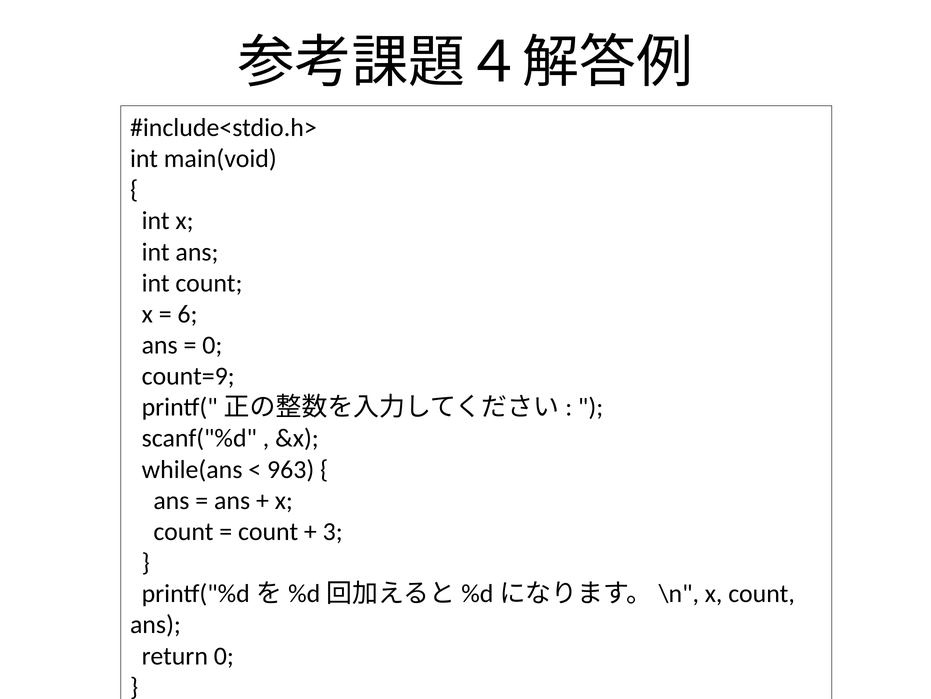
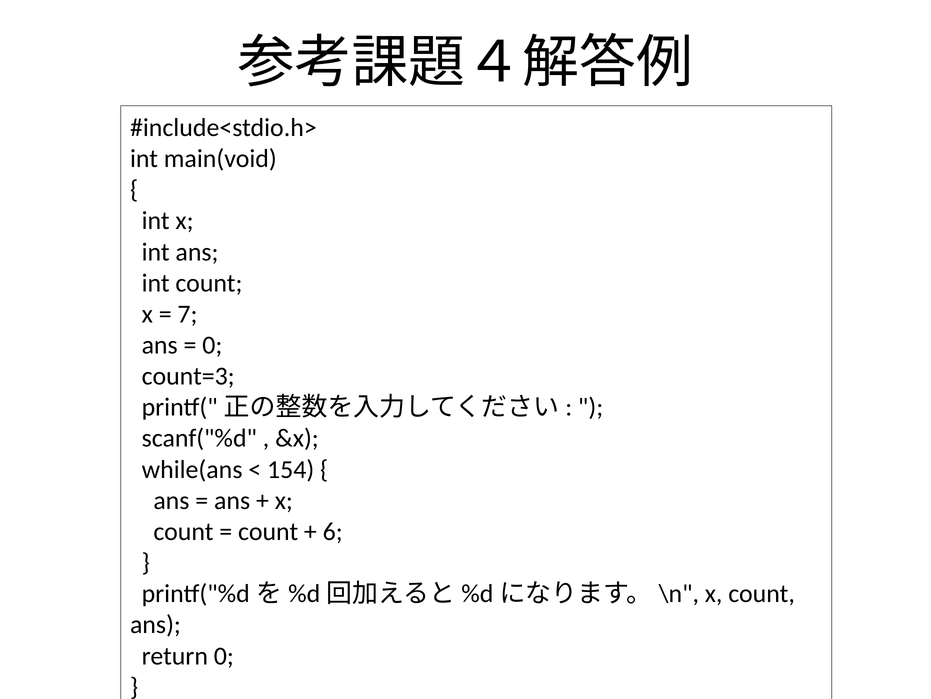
6: 6 -> 7
count=9: count=9 -> count=3
963: 963 -> 154
3: 3 -> 6
